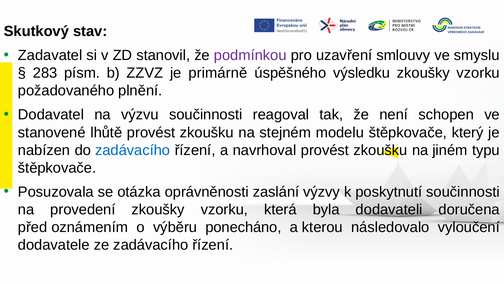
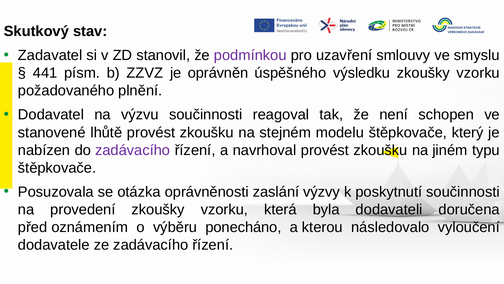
283: 283 -> 441
primárně: primárně -> oprávněn
zadávacího at (133, 150) colour: blue -> purple
